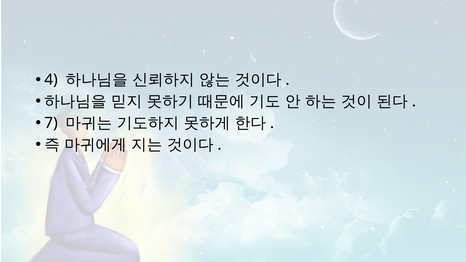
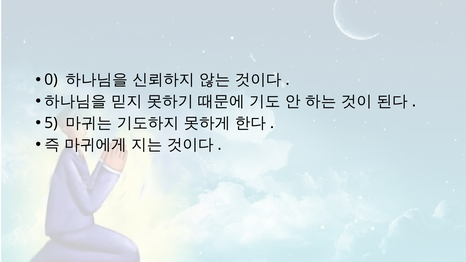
4: 4 -> 0
7: 7 -> 5
